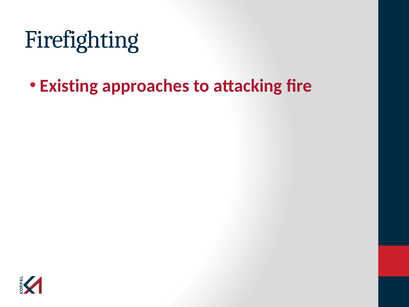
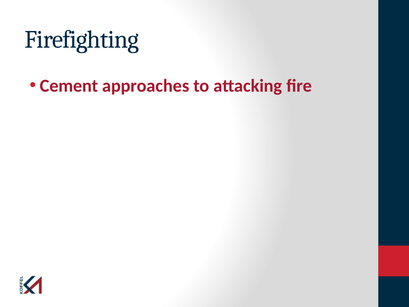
Existing: Existing -> Cement
